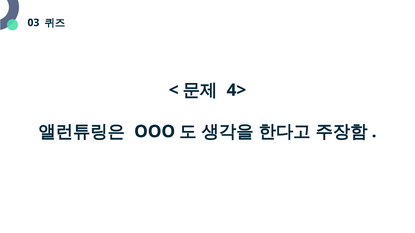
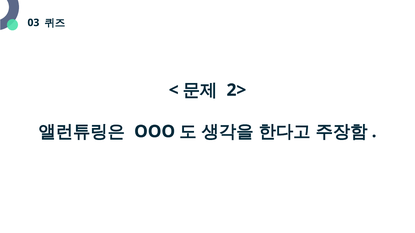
4>: 4> -> 2>
